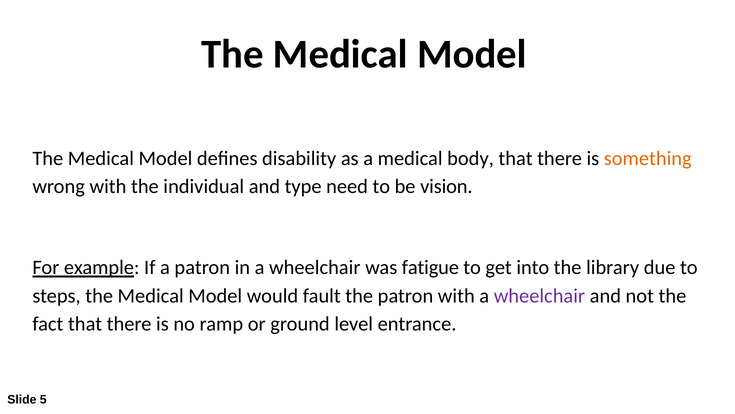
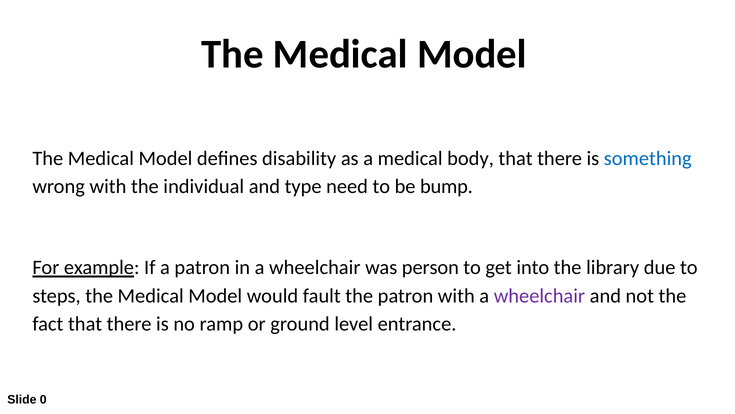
something colour: orange -> blue
vision: vision -> bump
fatigue: fatigue -> person
5: 5 -> 0
